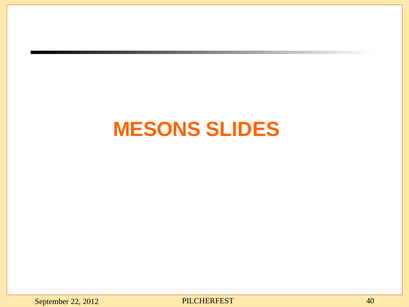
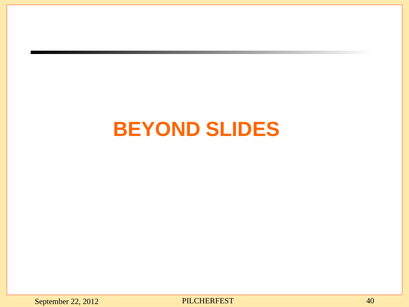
MESONS: MESONS -> BEYOND
